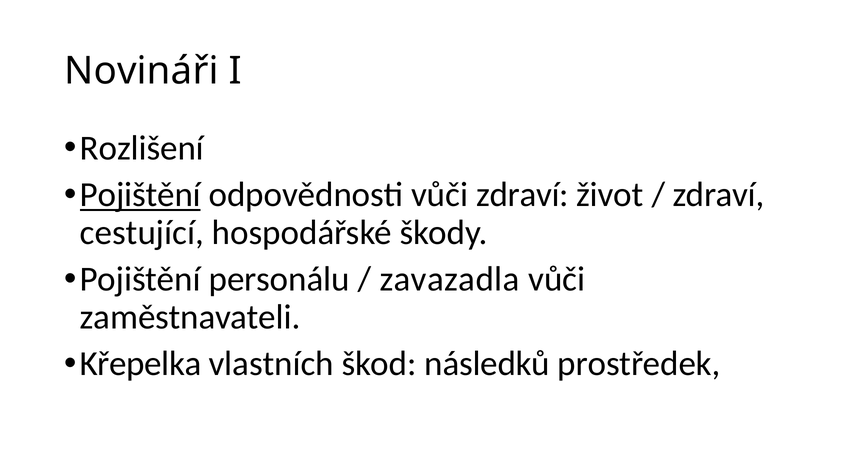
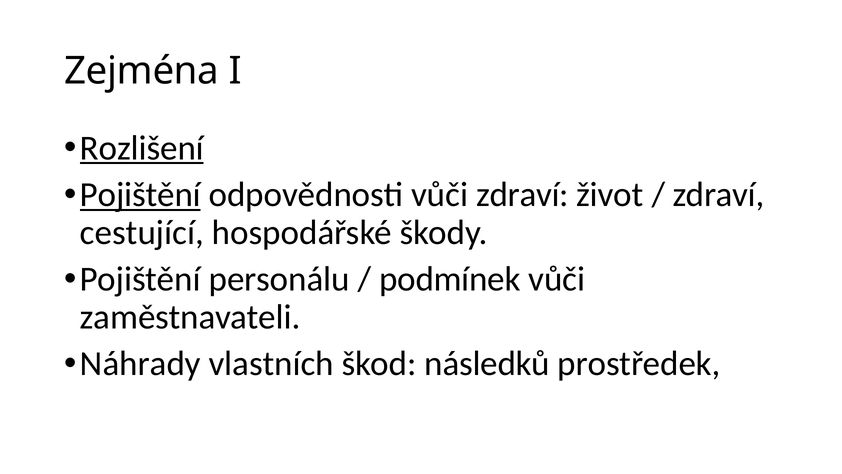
Novináři: Novináři -> Zejména
Rozlišení underline: none -> present
zavazadla: zavazadla -> podmínek
Křepelka: Křepelka -> Náhrady
